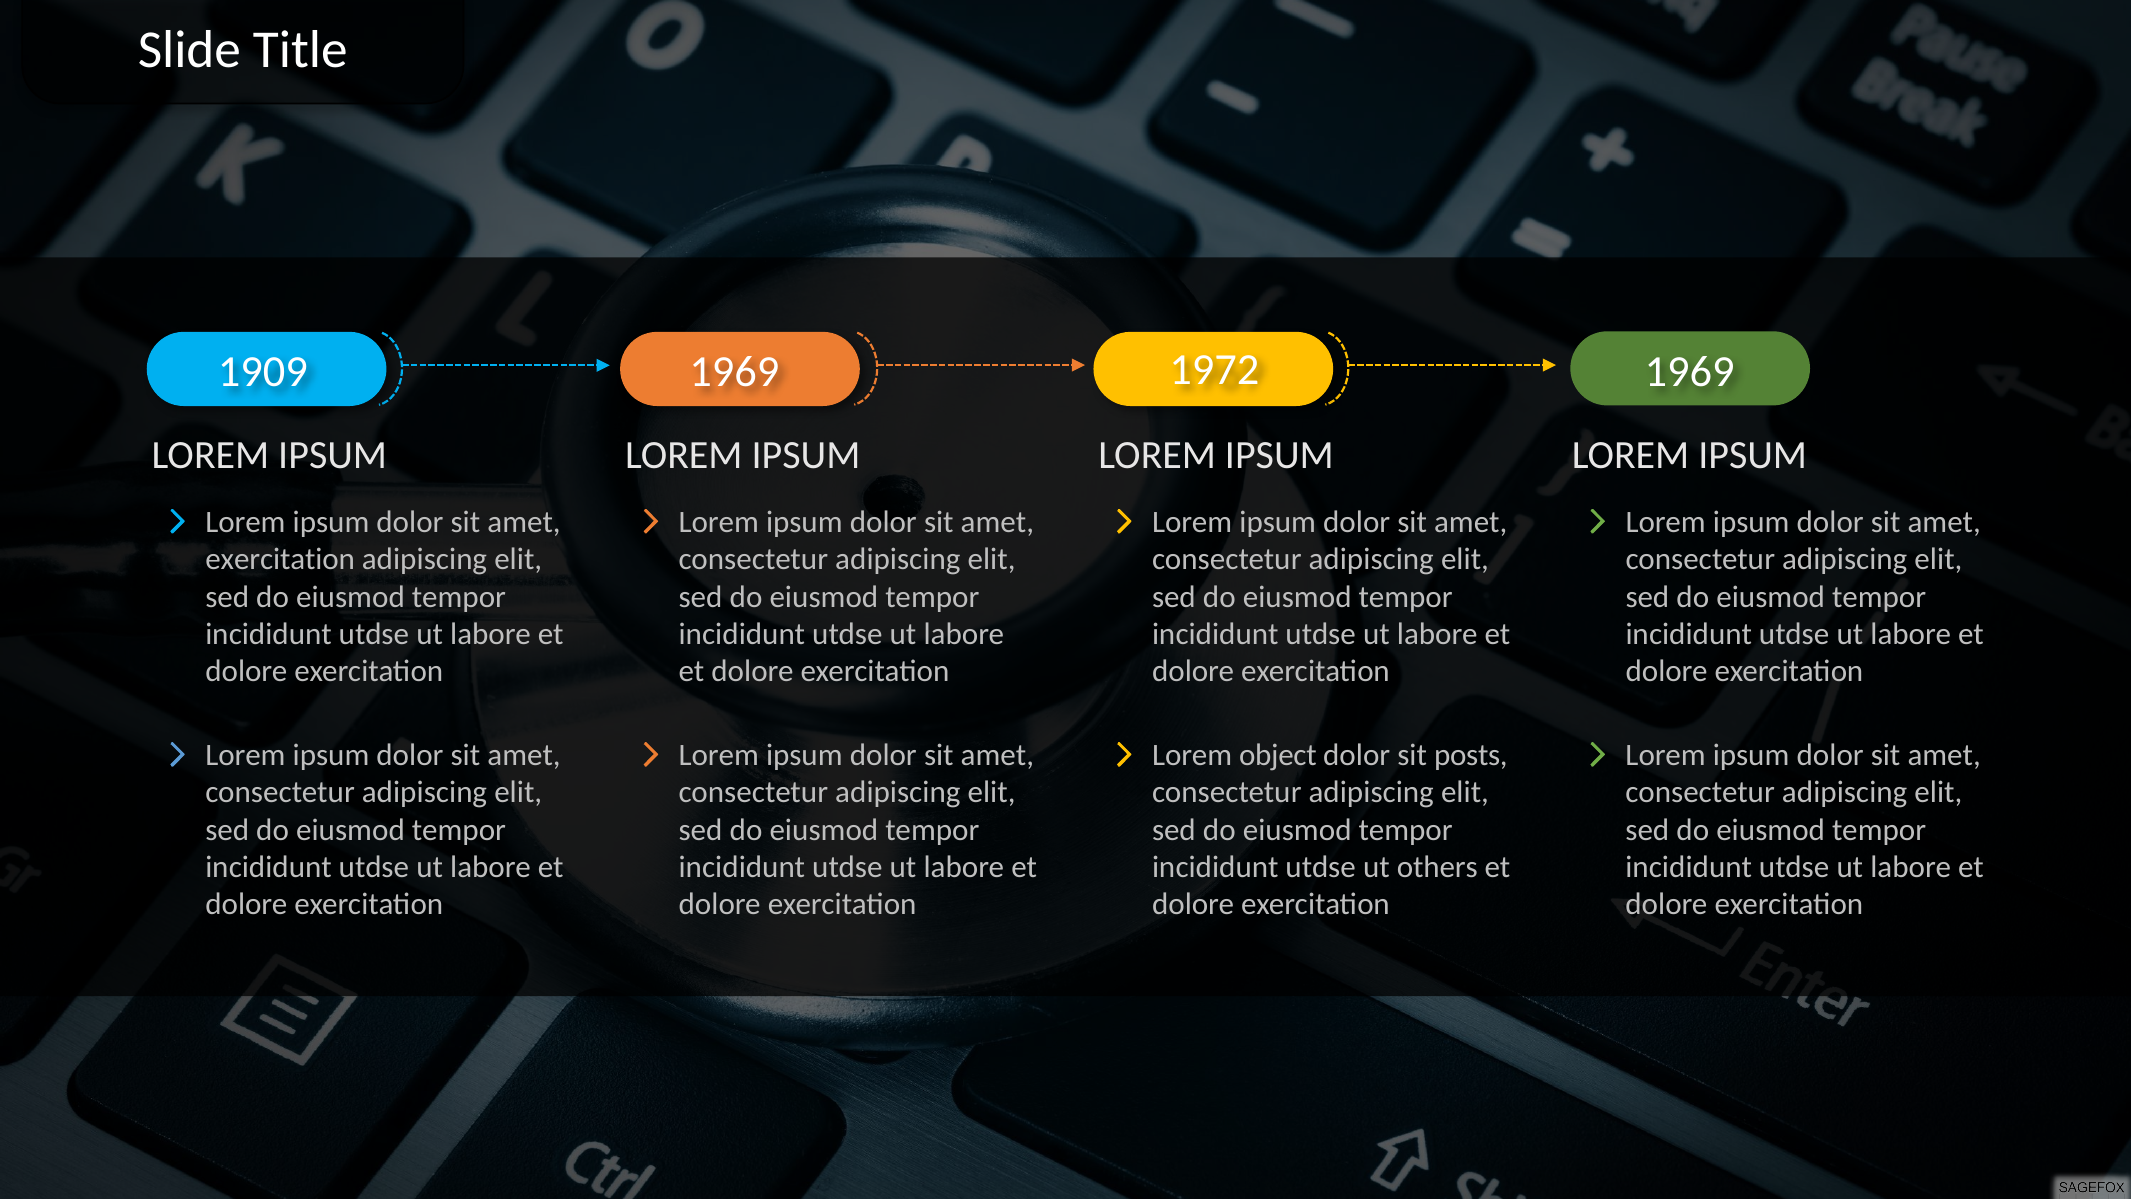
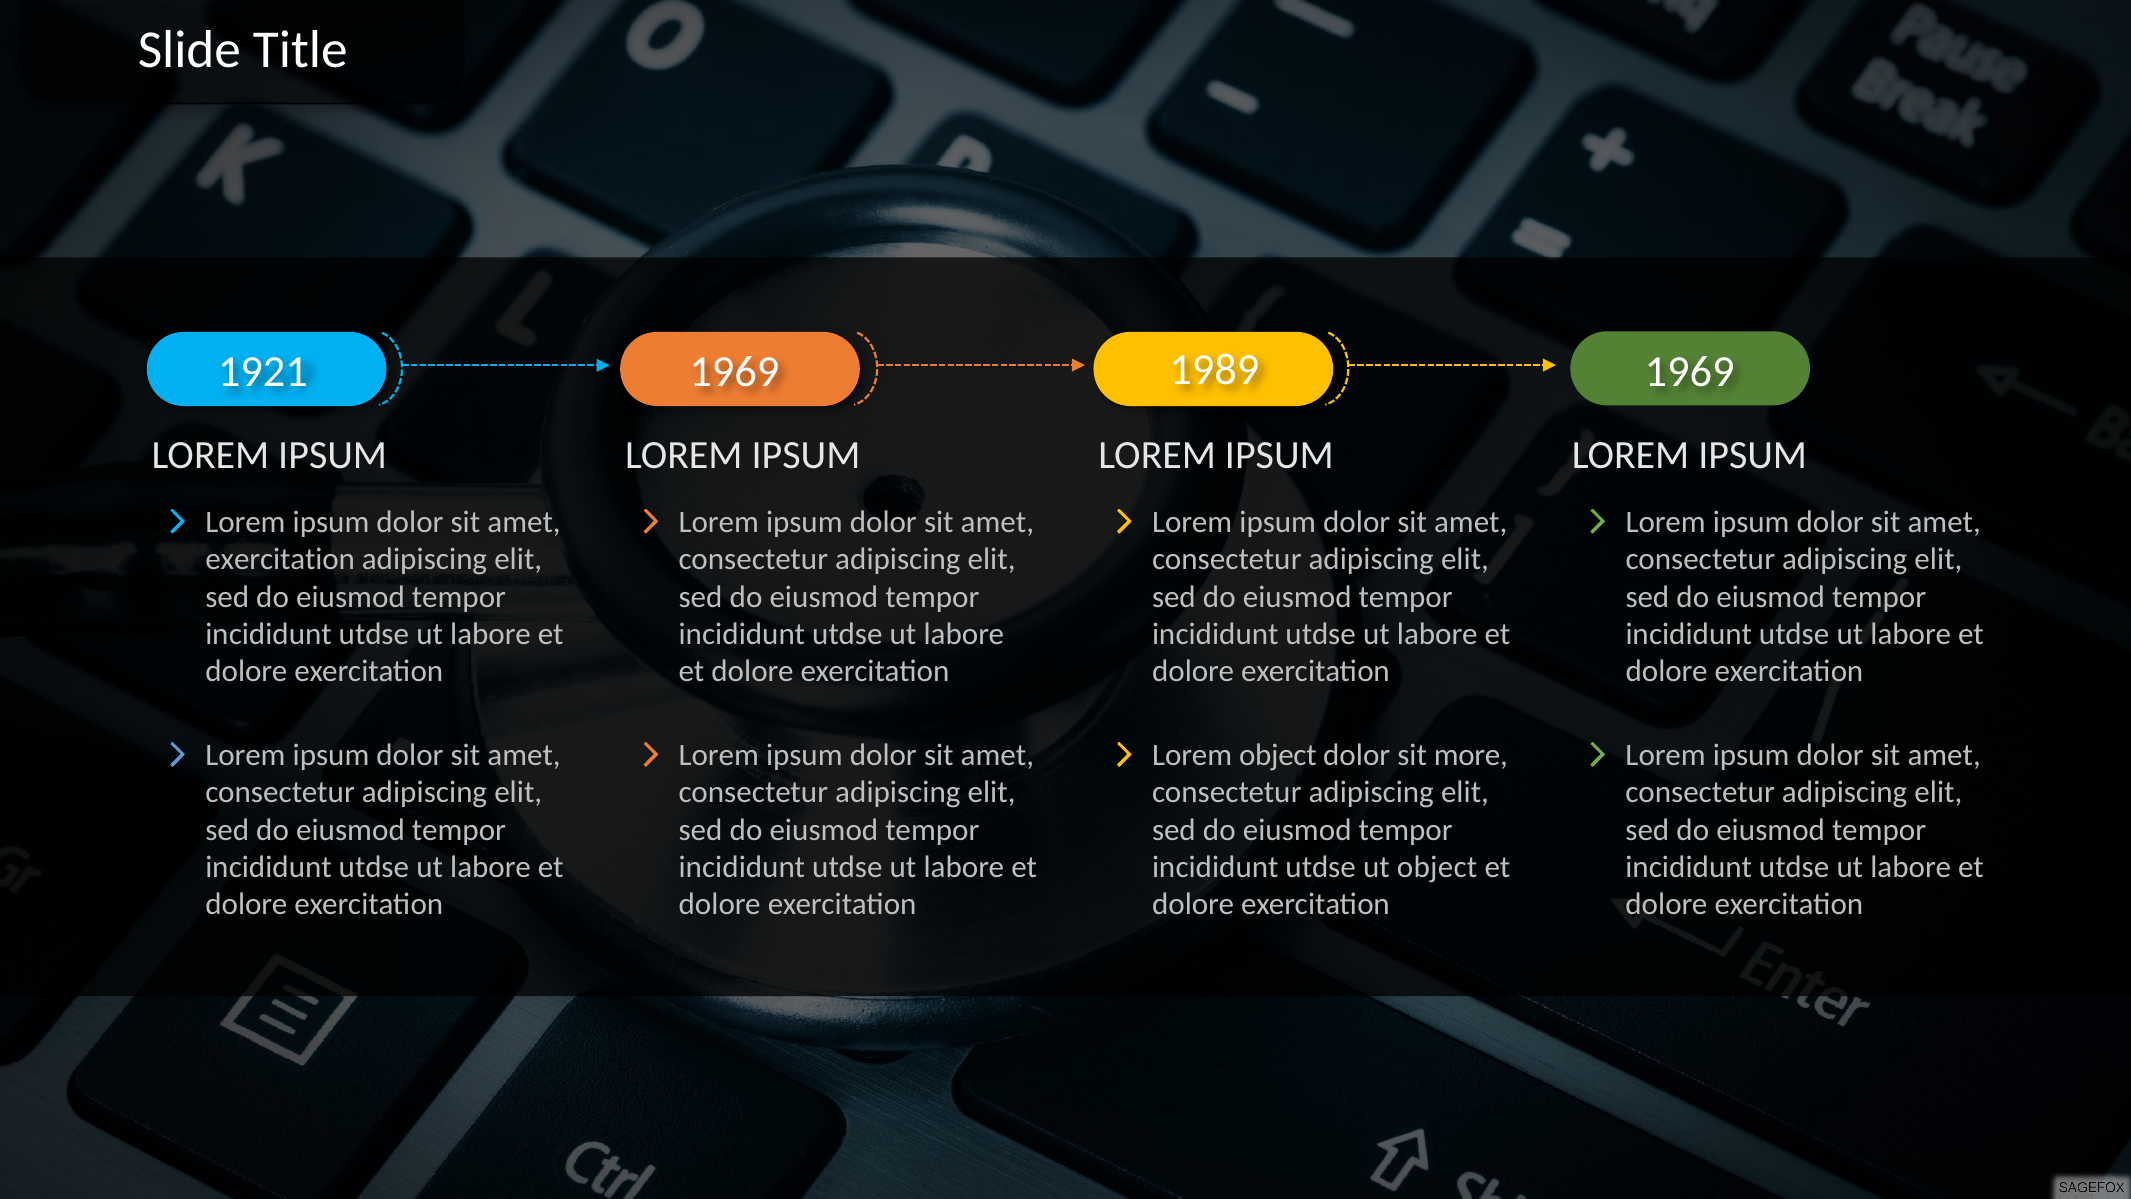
1909: 1909 -> 1921
1972: 1972 -> 1989
posts: posts -> more
ut others: others -> object
